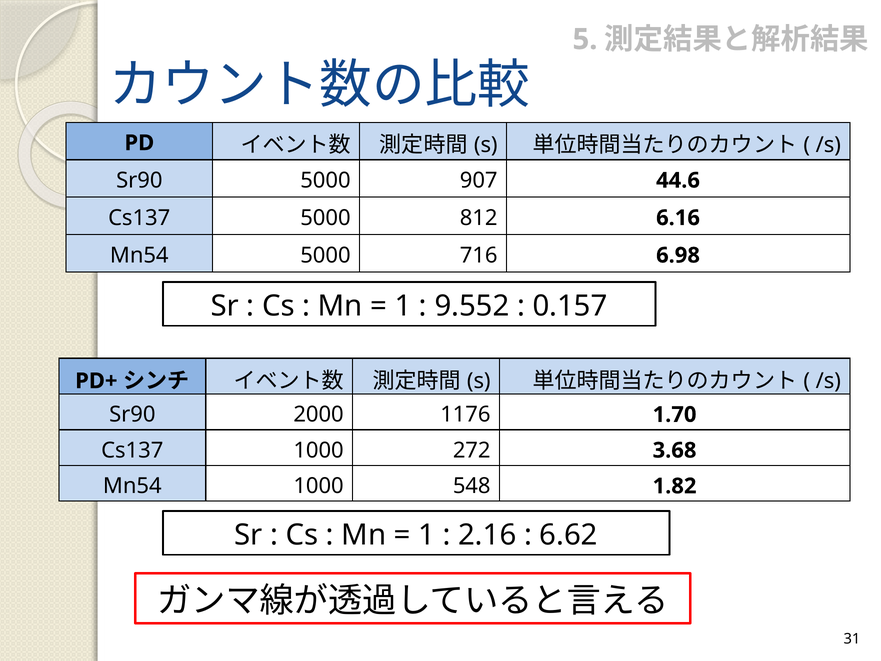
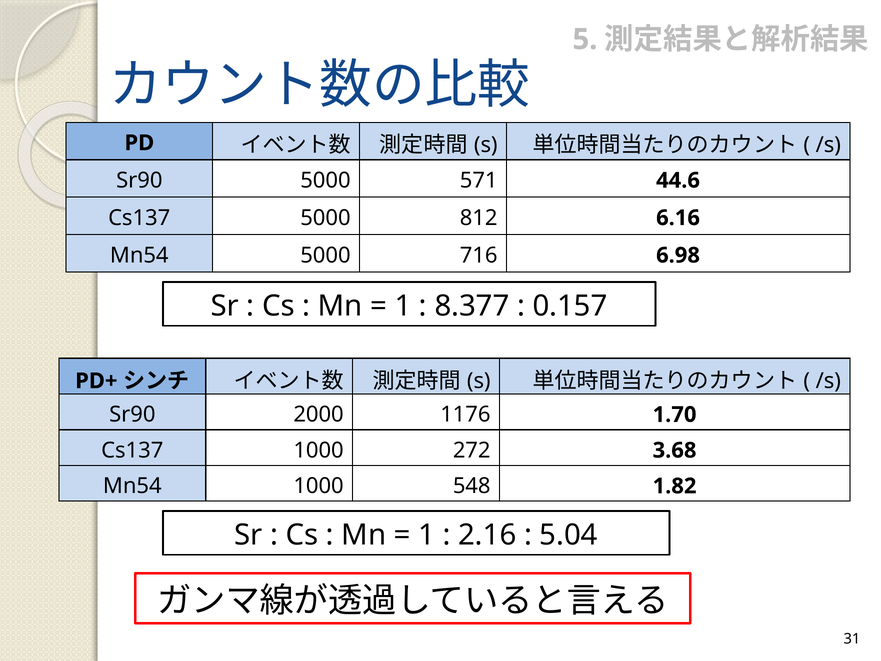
907: 907 -> 571
9.552: 9.552 -> 8.377
6.62: 6.62 -> 5.04
